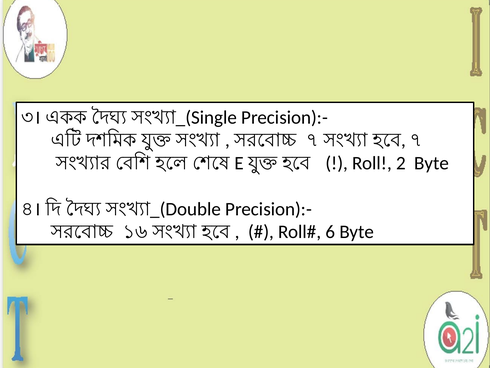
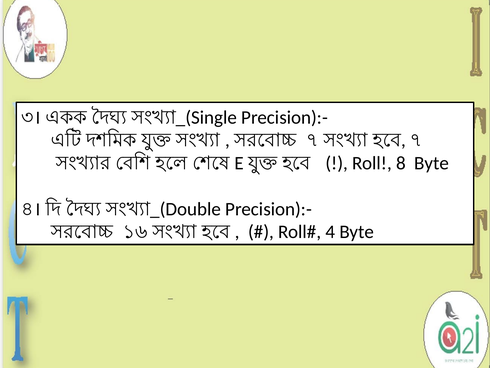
2: 2 -> 8
6: 6 -> 4
